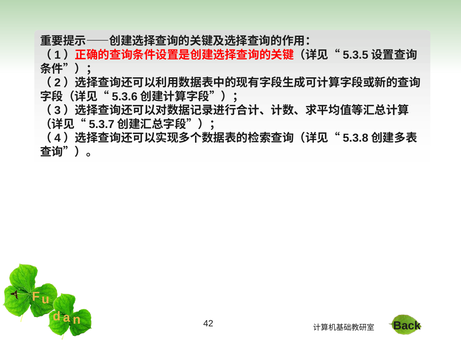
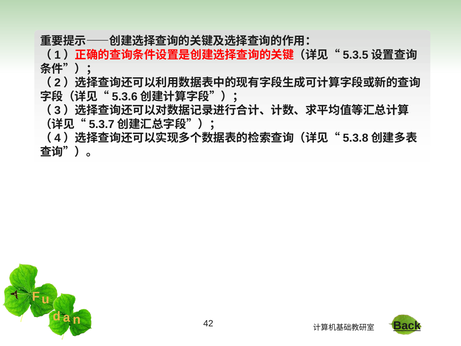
Back underline: none -> present
